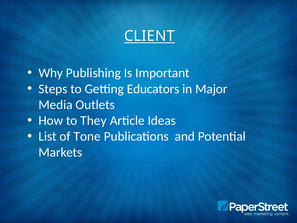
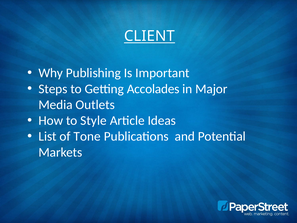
Educators: Educators -> Accolades
They: They -> Style
